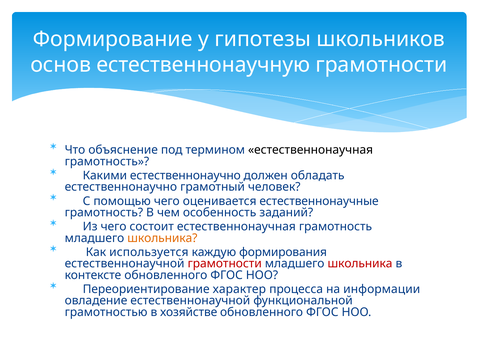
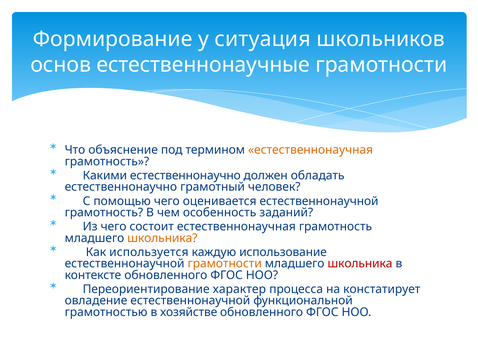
гипотезы: гипотезы -> ситуация
естественнонаучную: естественнонаучную -> естественнонаучные
естественнонаучная at (311, 150) colour: black -> orange
оценивается естественнонаучные: естественнонаучные -> естественнонаучной
формирования: формирования -> использование
грамотности at (225, 263) colour: red -> orange
информации: информации -> констатирует
